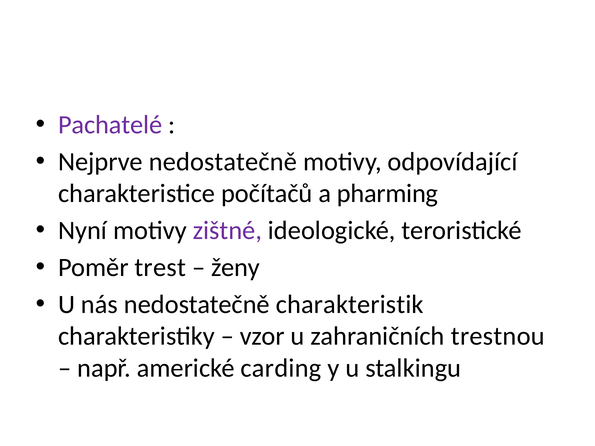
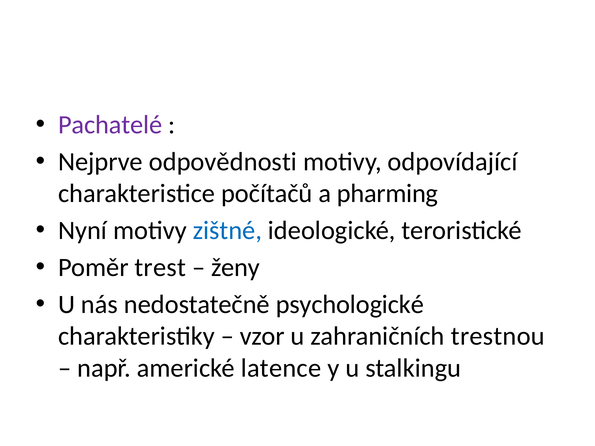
Nejprve nedostatečně: nedostatečně -> odpovědnosti
zištné colour: purple -> blue
charakteristik: charakteristik -> psychologické
carding: carding -> latence
